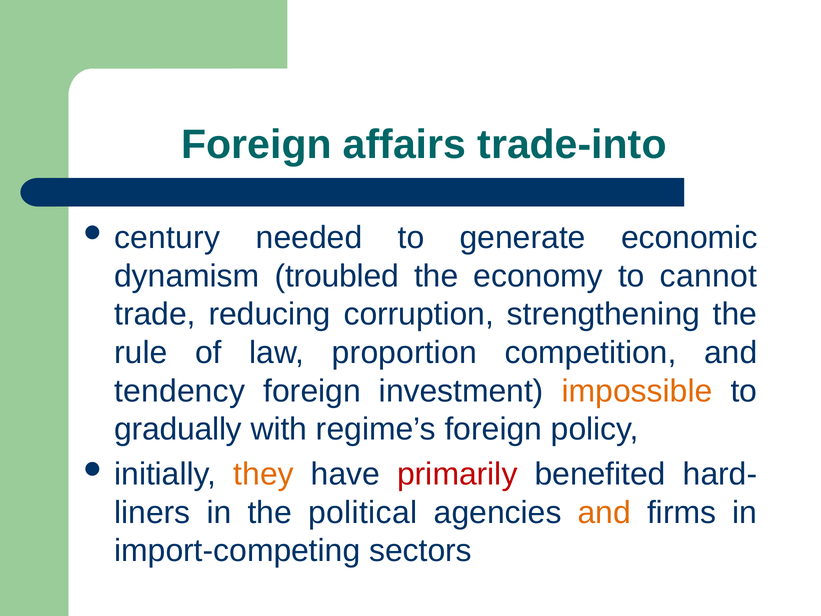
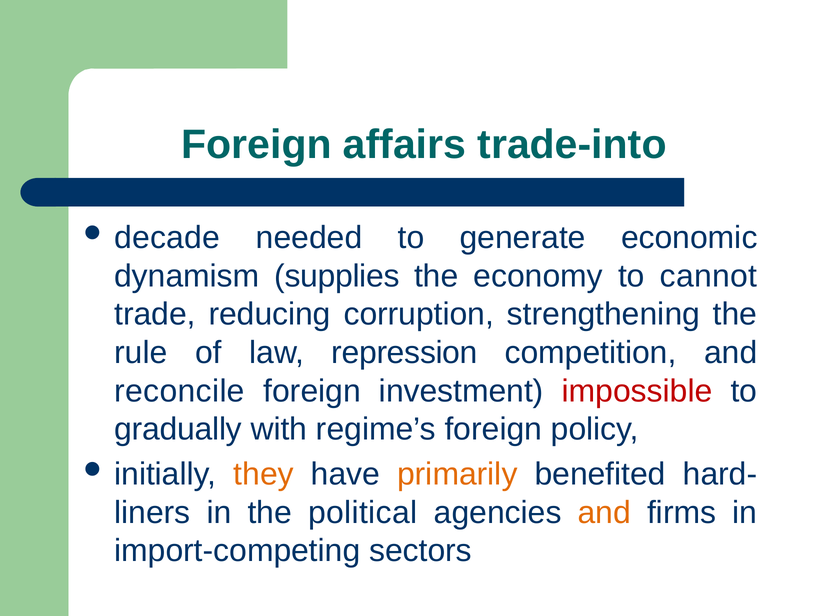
century: century -> decade
troubled: troubled -> supplies
proportion: proportion -> repression
tendency: tendency -> reconcile
impossible colour: orange -> red
primarily colour: red -> orange
